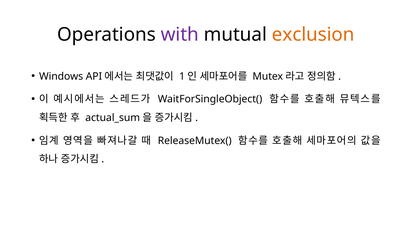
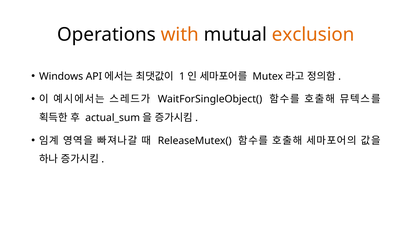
with colour: purple -> orange
